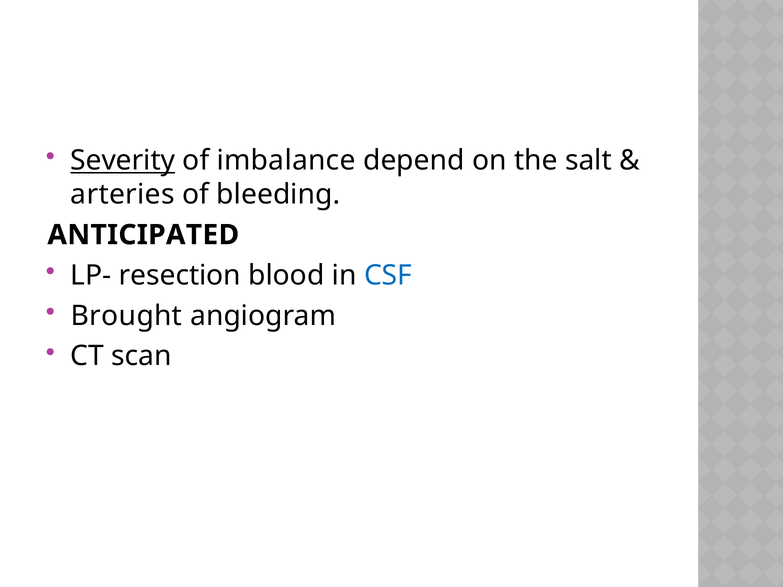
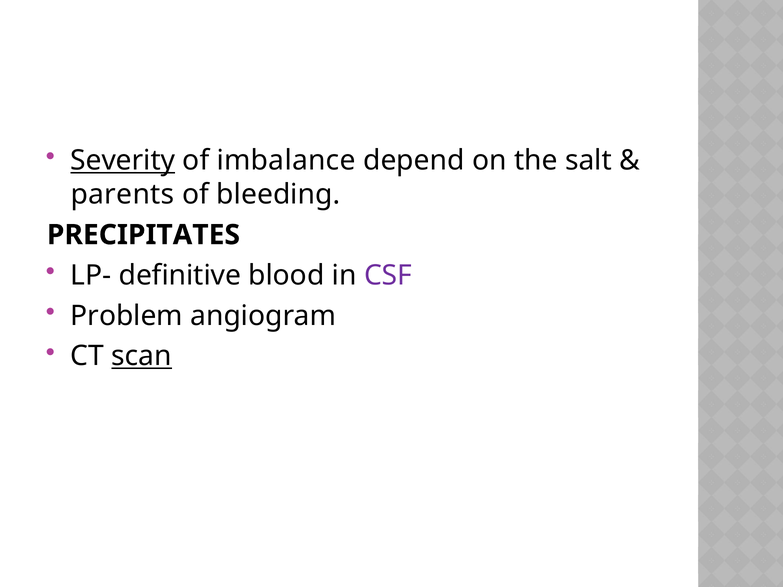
arteries: arteries -> parents
ANTICIPATED: ANTICIPATED -> PRECIPITATES
resection: resection -> definitive
CSF colour: blue -> purple
Brought: Brought -> Problem
scan underline: none -> present
